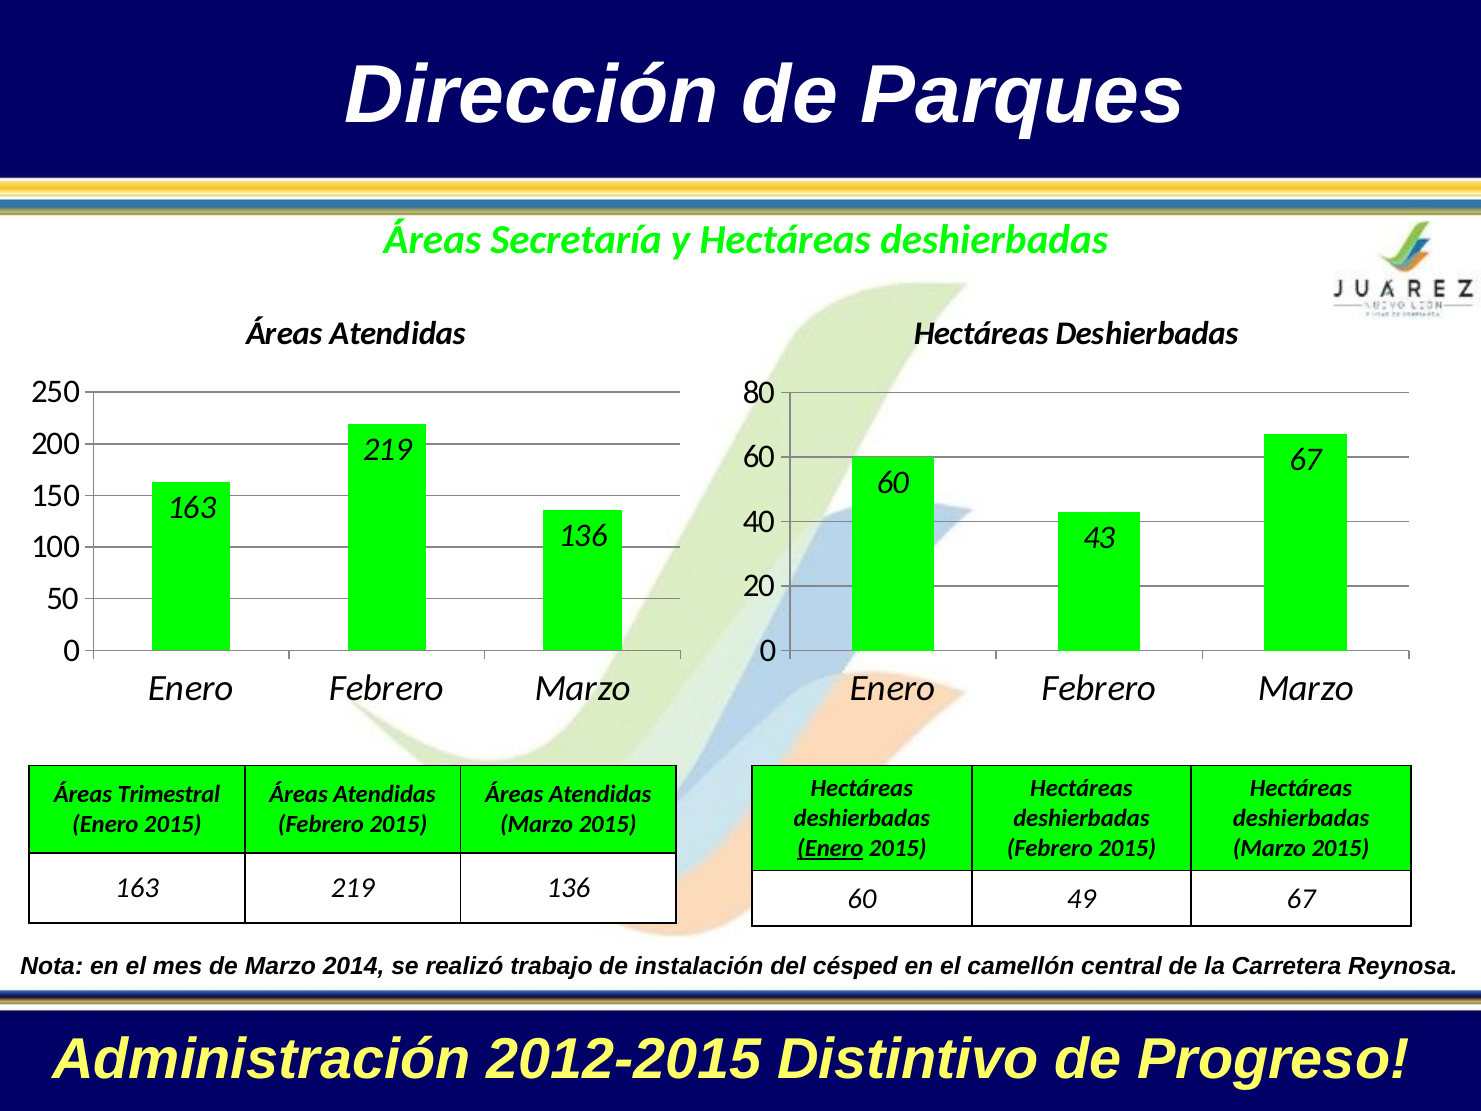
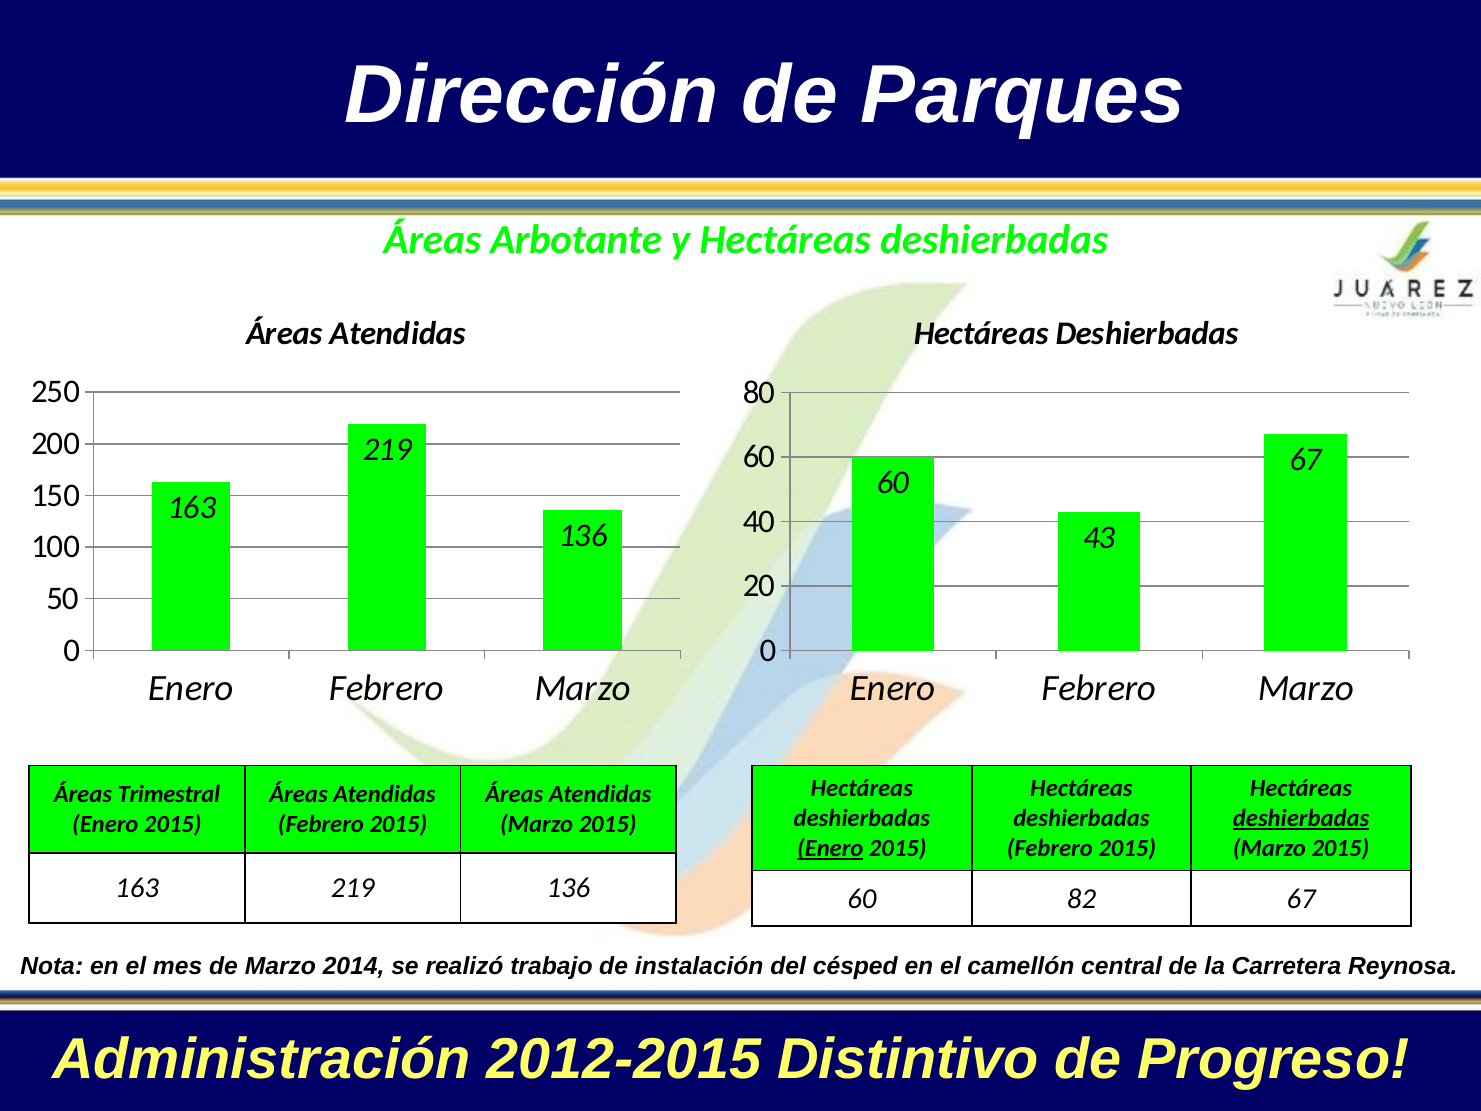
Secretaría: Secretaría -> Arbotante
deshierbadas at (1301, 818) underline: none -> present
49: 49 -> 82
